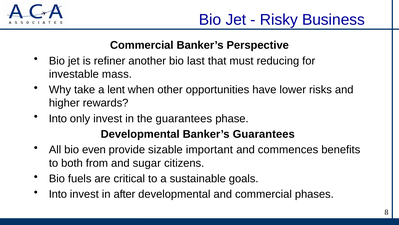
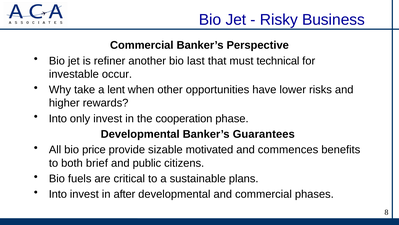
reducing: reducing -> technical
mass: mass -> occur
the guarantees: guarantees -> cooperation
even: even -> price
important: important -> motivated
from: from -> brief
sugar: sugar -> public
goals: goals -> plans
